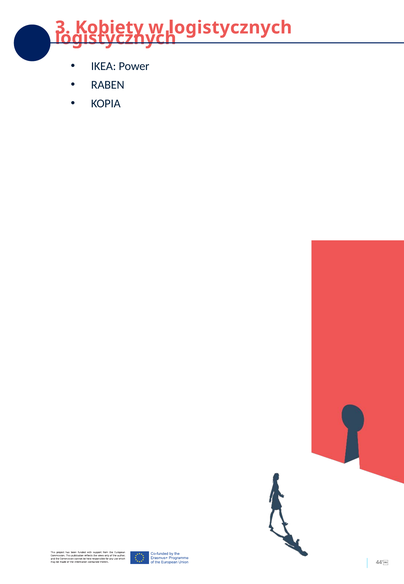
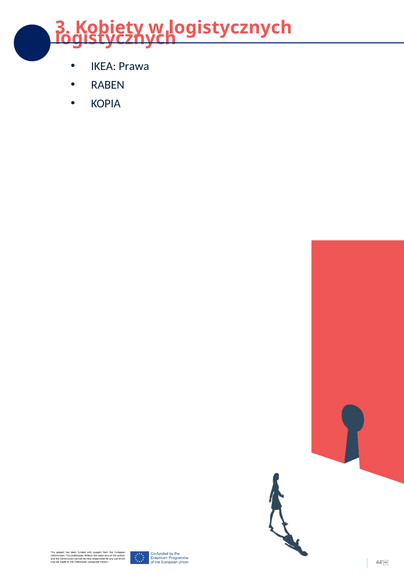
Power: Power -> Prawa
